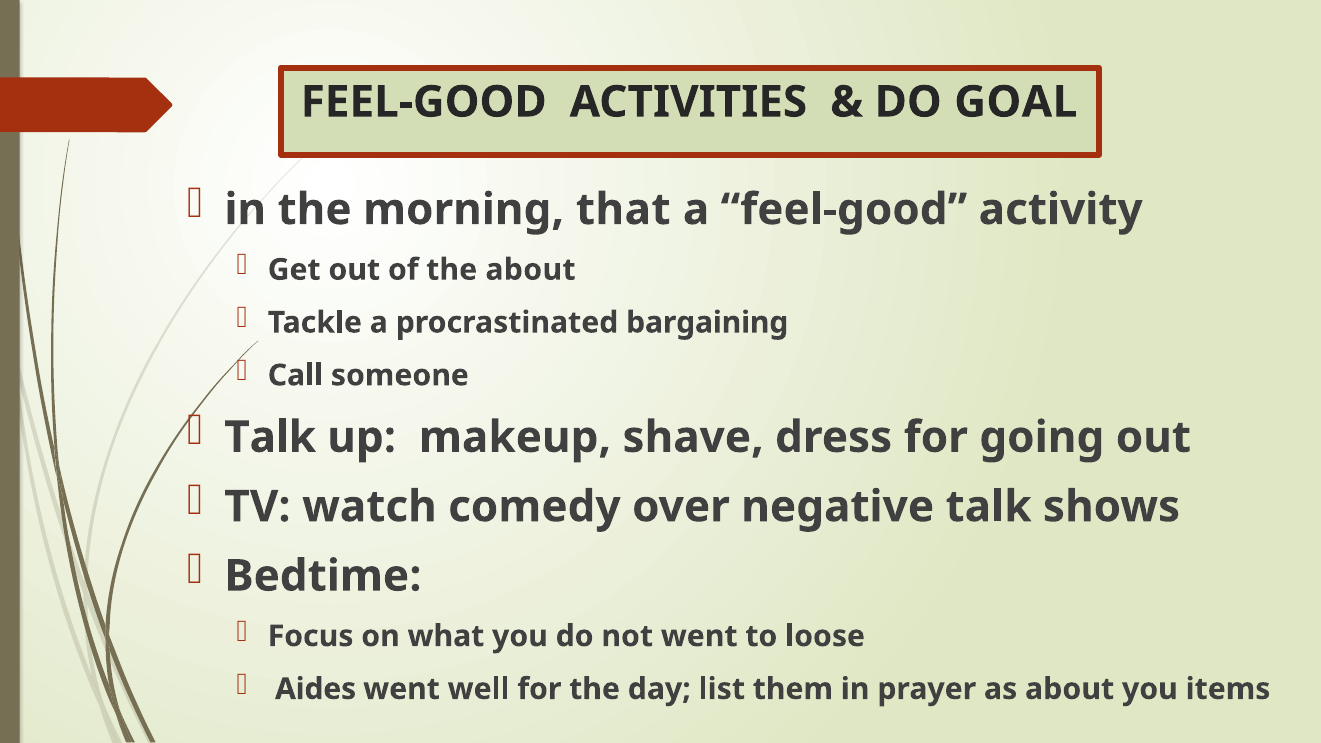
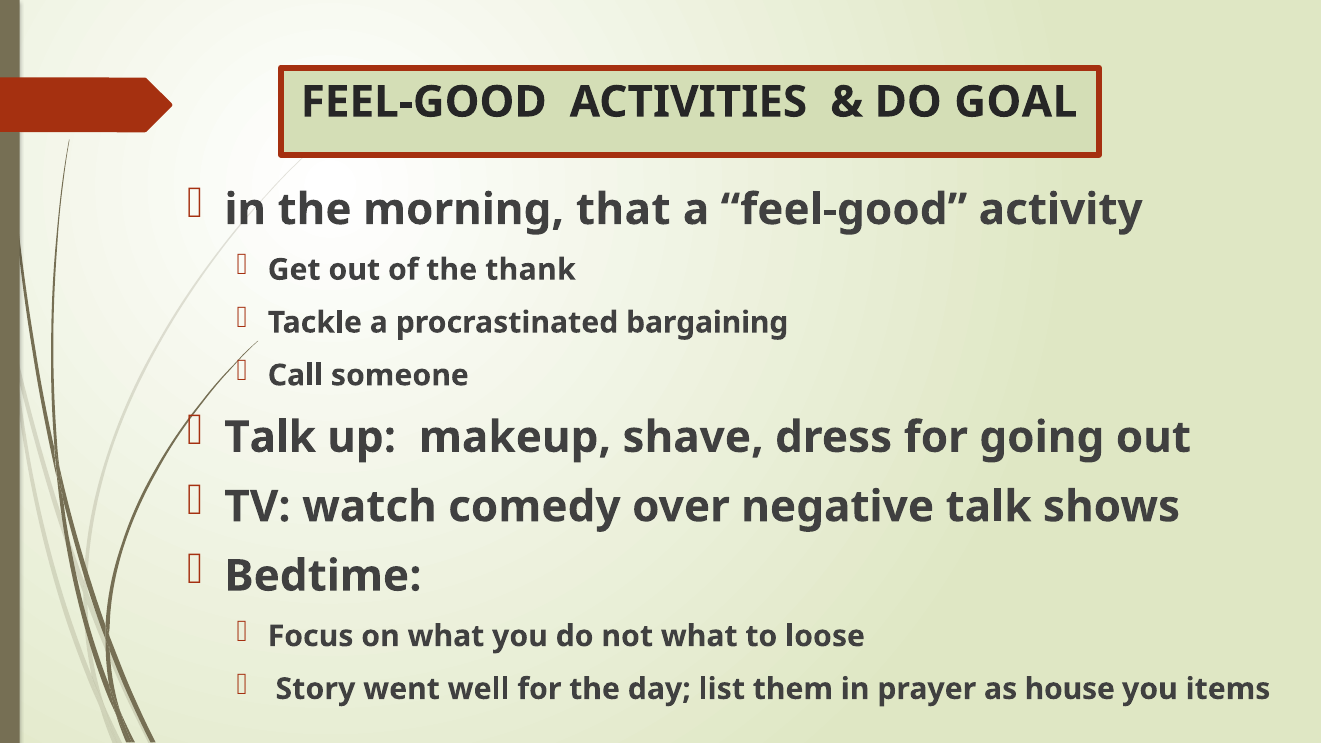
the about: about -> thank
not went: went -> what
Aides: Aides -> Story
as about: about -> house
